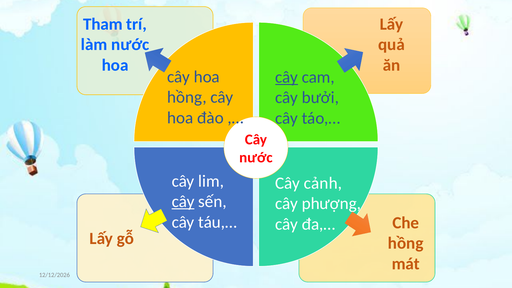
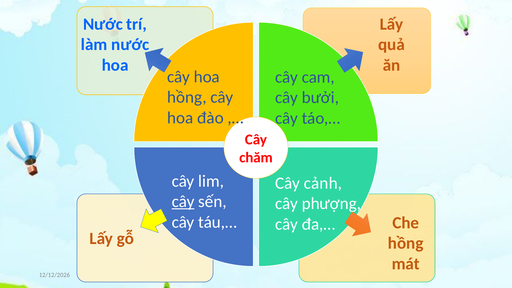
Tham at (103, 24): Tham -> Nước
cây at (287, 77) underline: present -> none
nước at (256, 158): nước -> chăm
